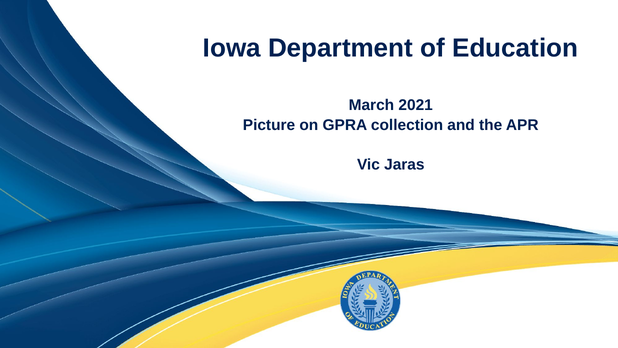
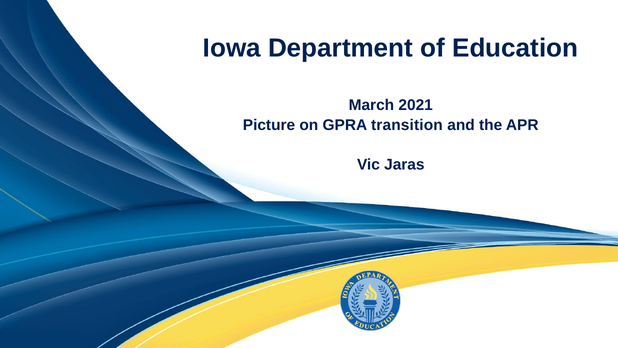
collection: collection -> transition
